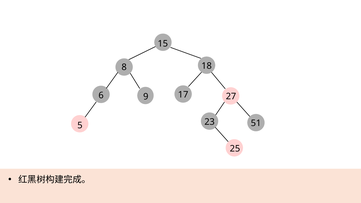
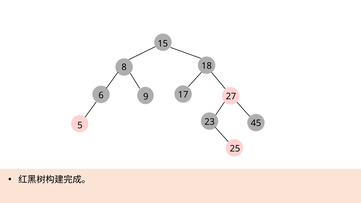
51: 51 -> 45
